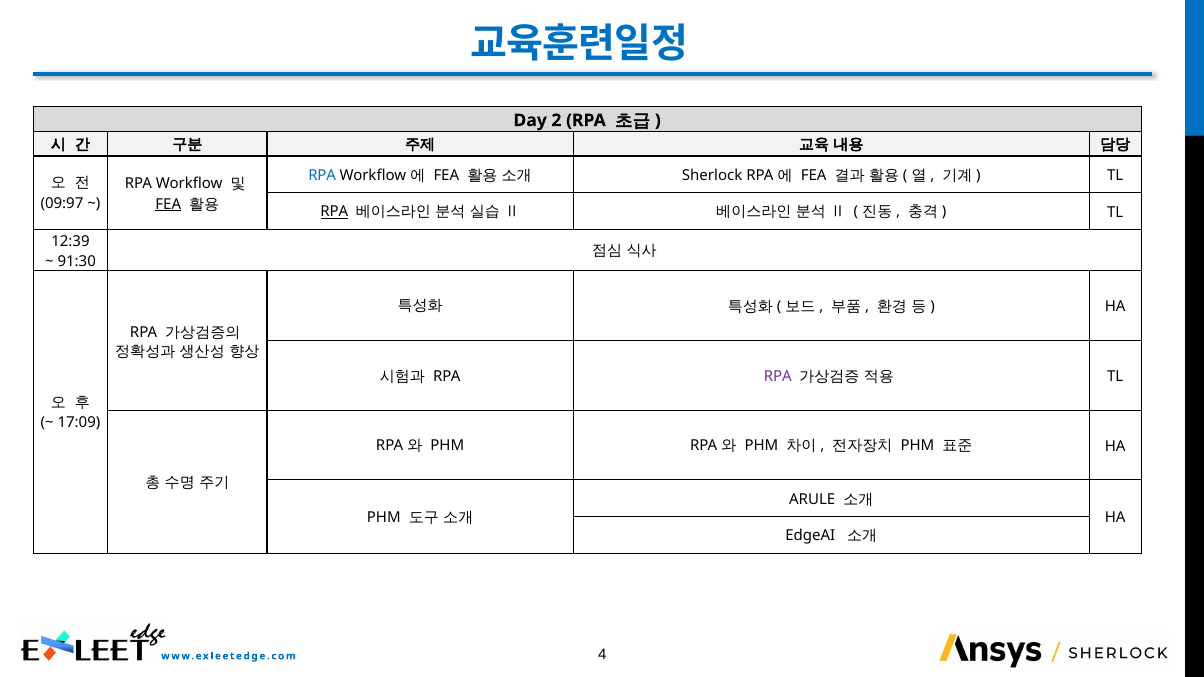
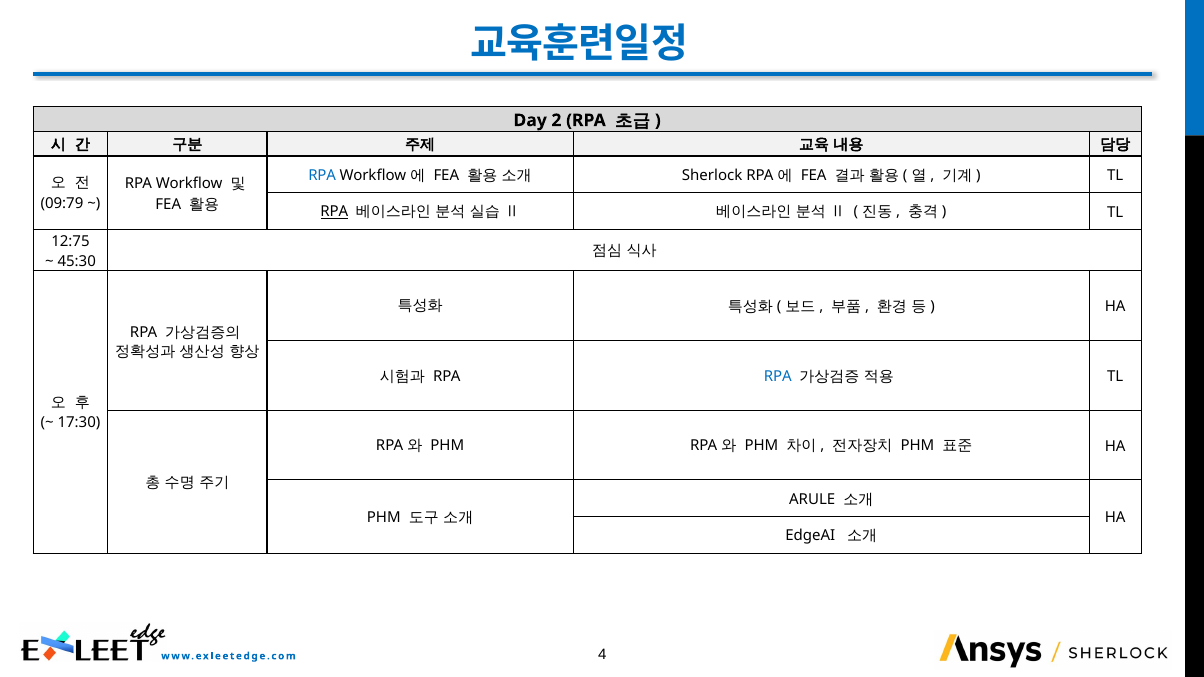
09:97: 09:97 -> 09:79
FEA at (168, 204) underline: present -> none
12:39: 12:39 -> 12:75
91:30: 91:30 -> 45:30
RPA at (778, 376) colour: purple -> blue
17:09: 17:09 -> 17:30
